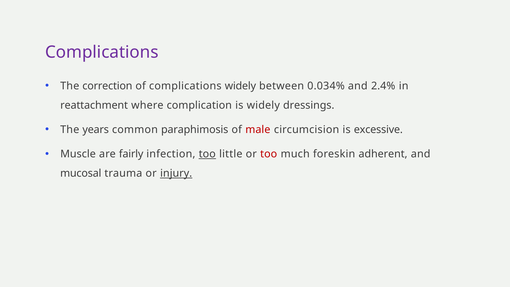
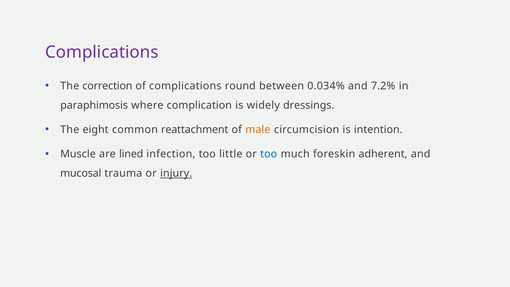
complications widely: widely -> round
2.4%: 2.4% -> 7.2%
reattachment: reattachment -> paraphimosis
years: years -> eight
paraphimosis: paraphimosis -> reattachment
male colour: red -> orange
excessive: excessive -> intention
fairly: fairly -> lined
too at (207, 154) underline: present -> none
too at (269, 154) colour: red -> blue
